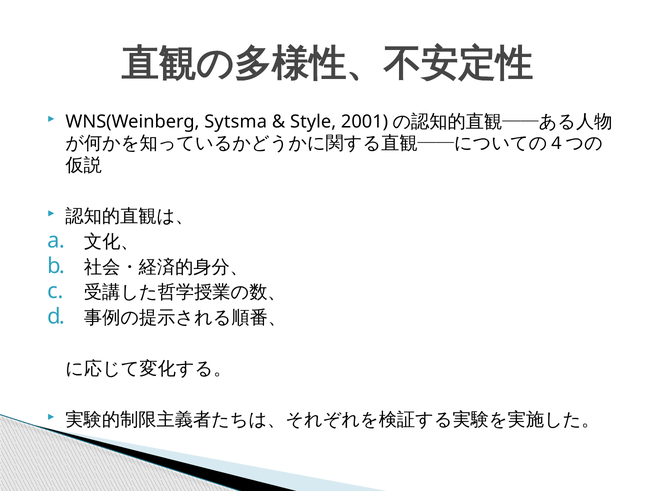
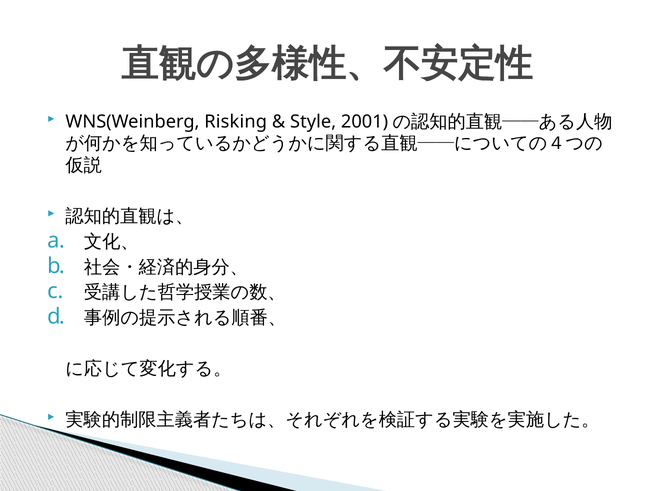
Sytsma: Sytsma -> Risking
